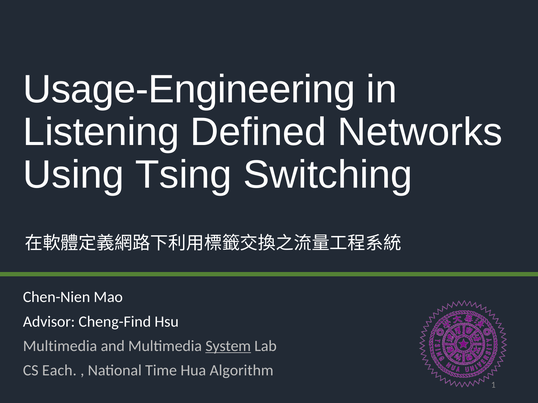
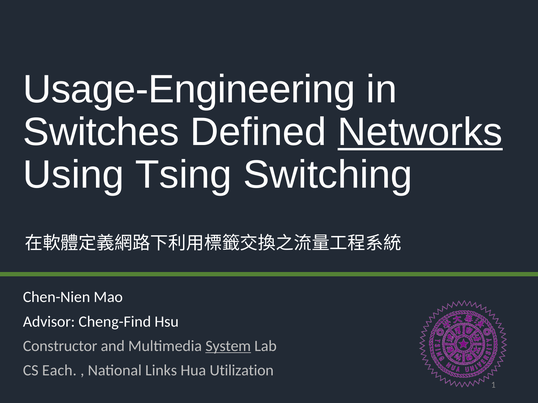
Listening: Listening -> Switches
Networks underline: none -> present
Multimedia at (60, 346): Multimedia -> Constructor
Time: Time -> Links
Algorithm: Algorithm -> Utilization
